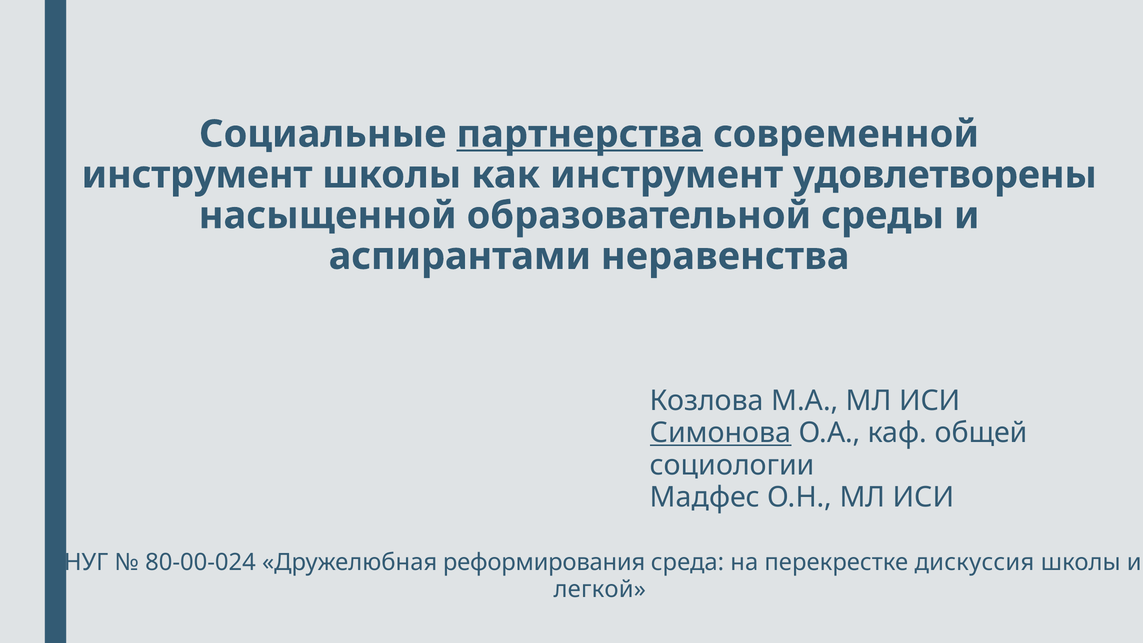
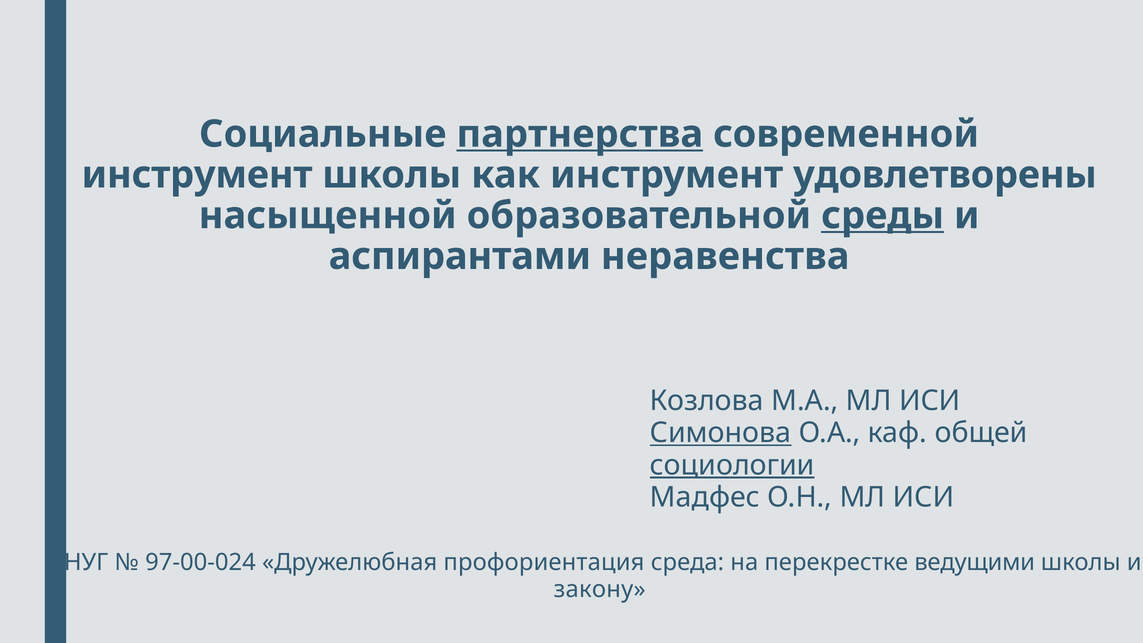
среды underline: none -> present
социологии underline: none -> present
80-00-024: 80-00-024 -> 97-00-024
реформирования: реформирования -> профориентация
дискуссия: дискуссия -> ведущими
легкой: легкой -> закону
